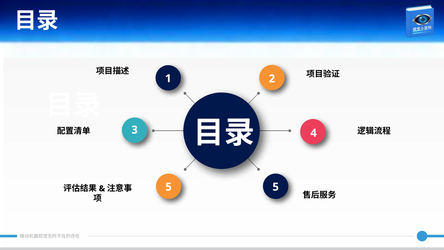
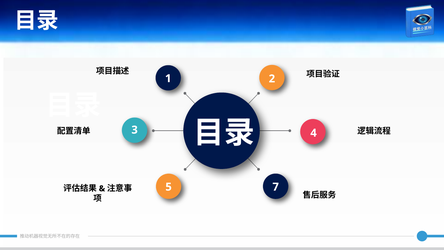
5 5: 5 -> 7
